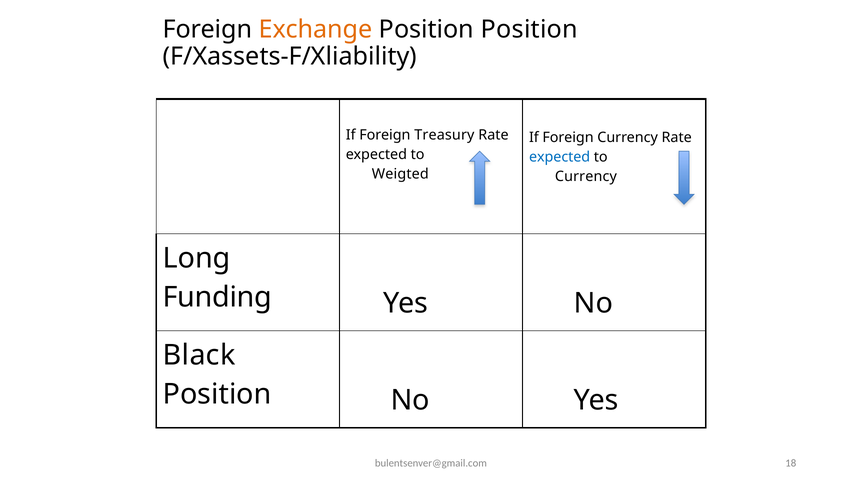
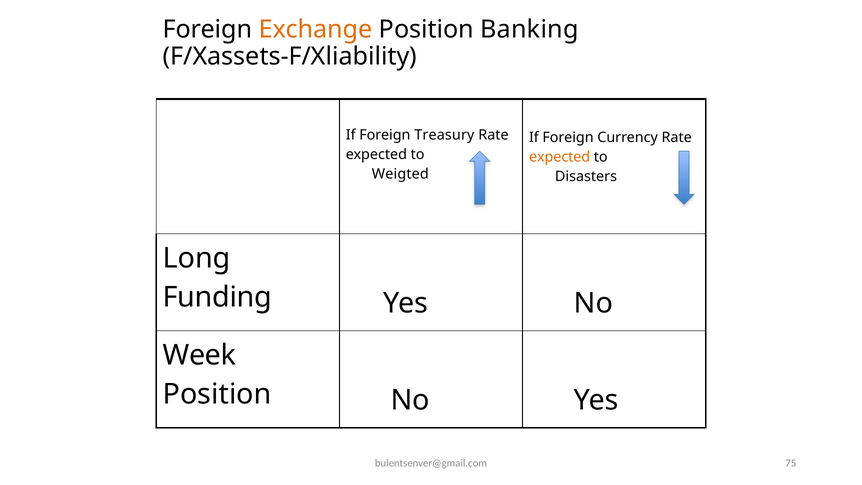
Position Position: Position -> Banking
expected at (560, 157) colour: blue -> orange
Currency at (586, 177): Currency -> Disasters
Black: Black -> Week
18: 18 -> 75
